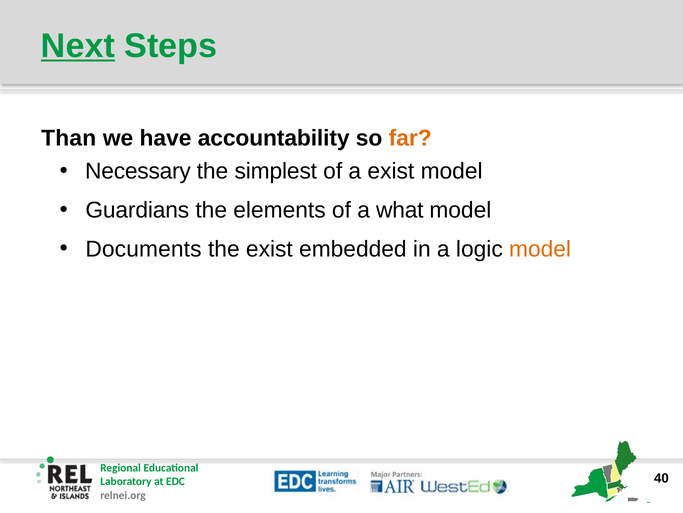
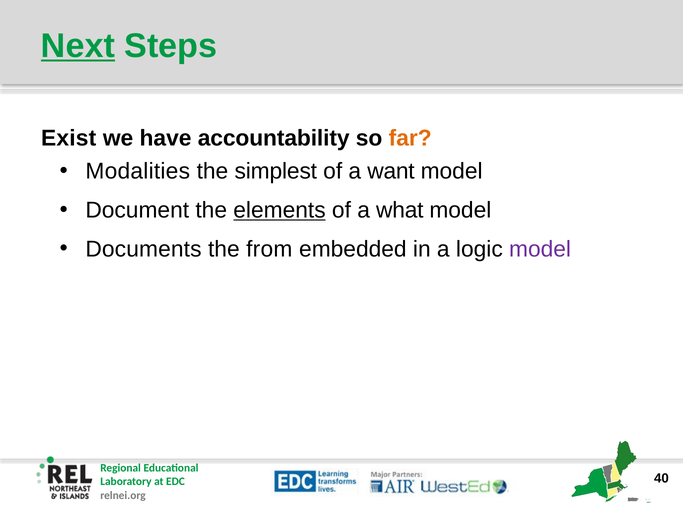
Than: Than -> Exist
Necessary: Necessary -> Modalities
a exist: exist -> want
Guardians: Guardians -> Document
elements underline: none -> present
the exist: exist -> from
model at (540, 249) colour: orange -> purple
